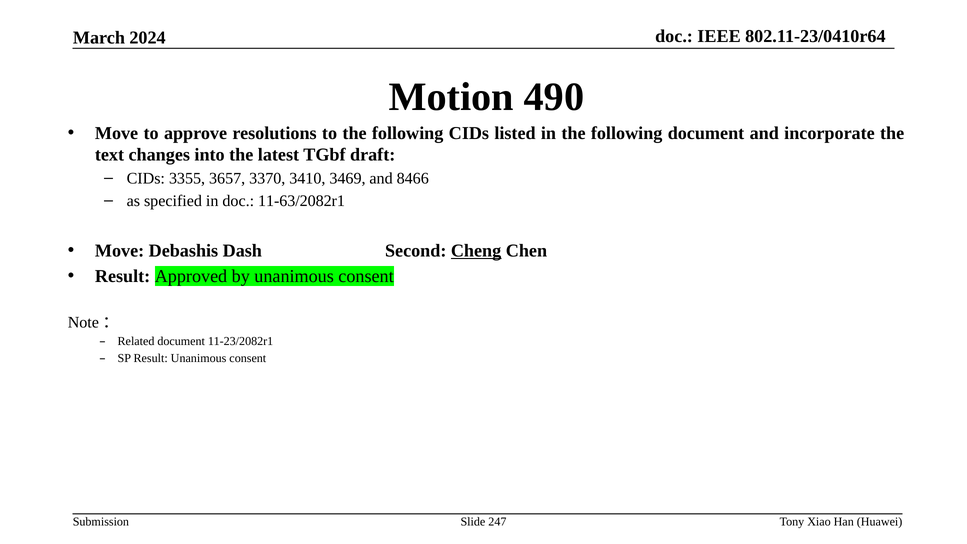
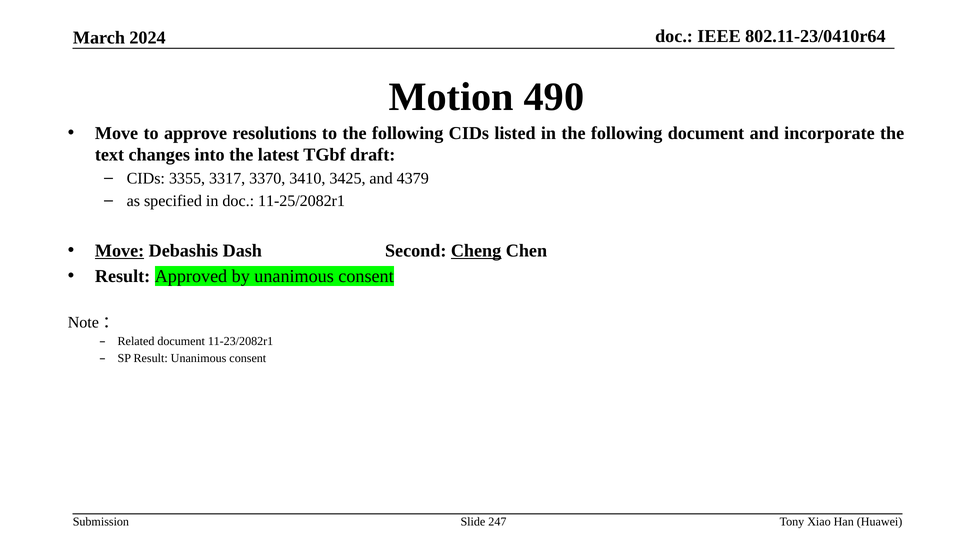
3657: 3657 -> 3317
3469: 3469 -> 3425
8466: 8466 -> 4379
11-63/2082r1: 11-63/2082r1 -> 11-25/2082r1
Move at (120, 251) underline: none -> present
